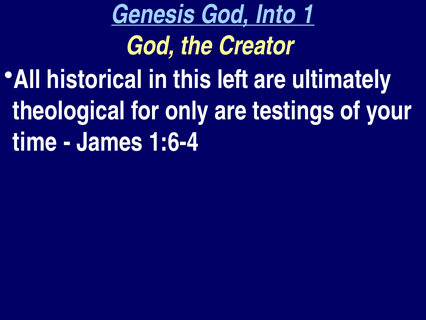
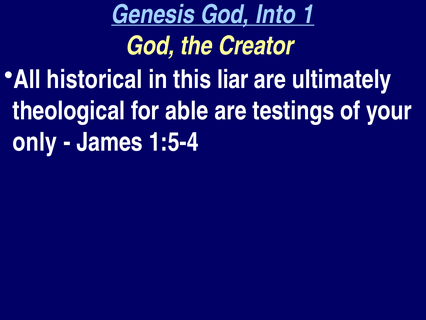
left: left -> liar
only: only -> able
time: time -> only
1:6-4: 1:6-4 -> 1:5-4
